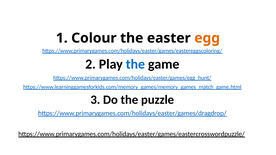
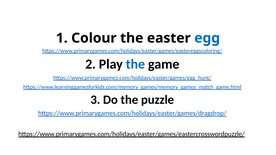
egg colour: orange -> blue
